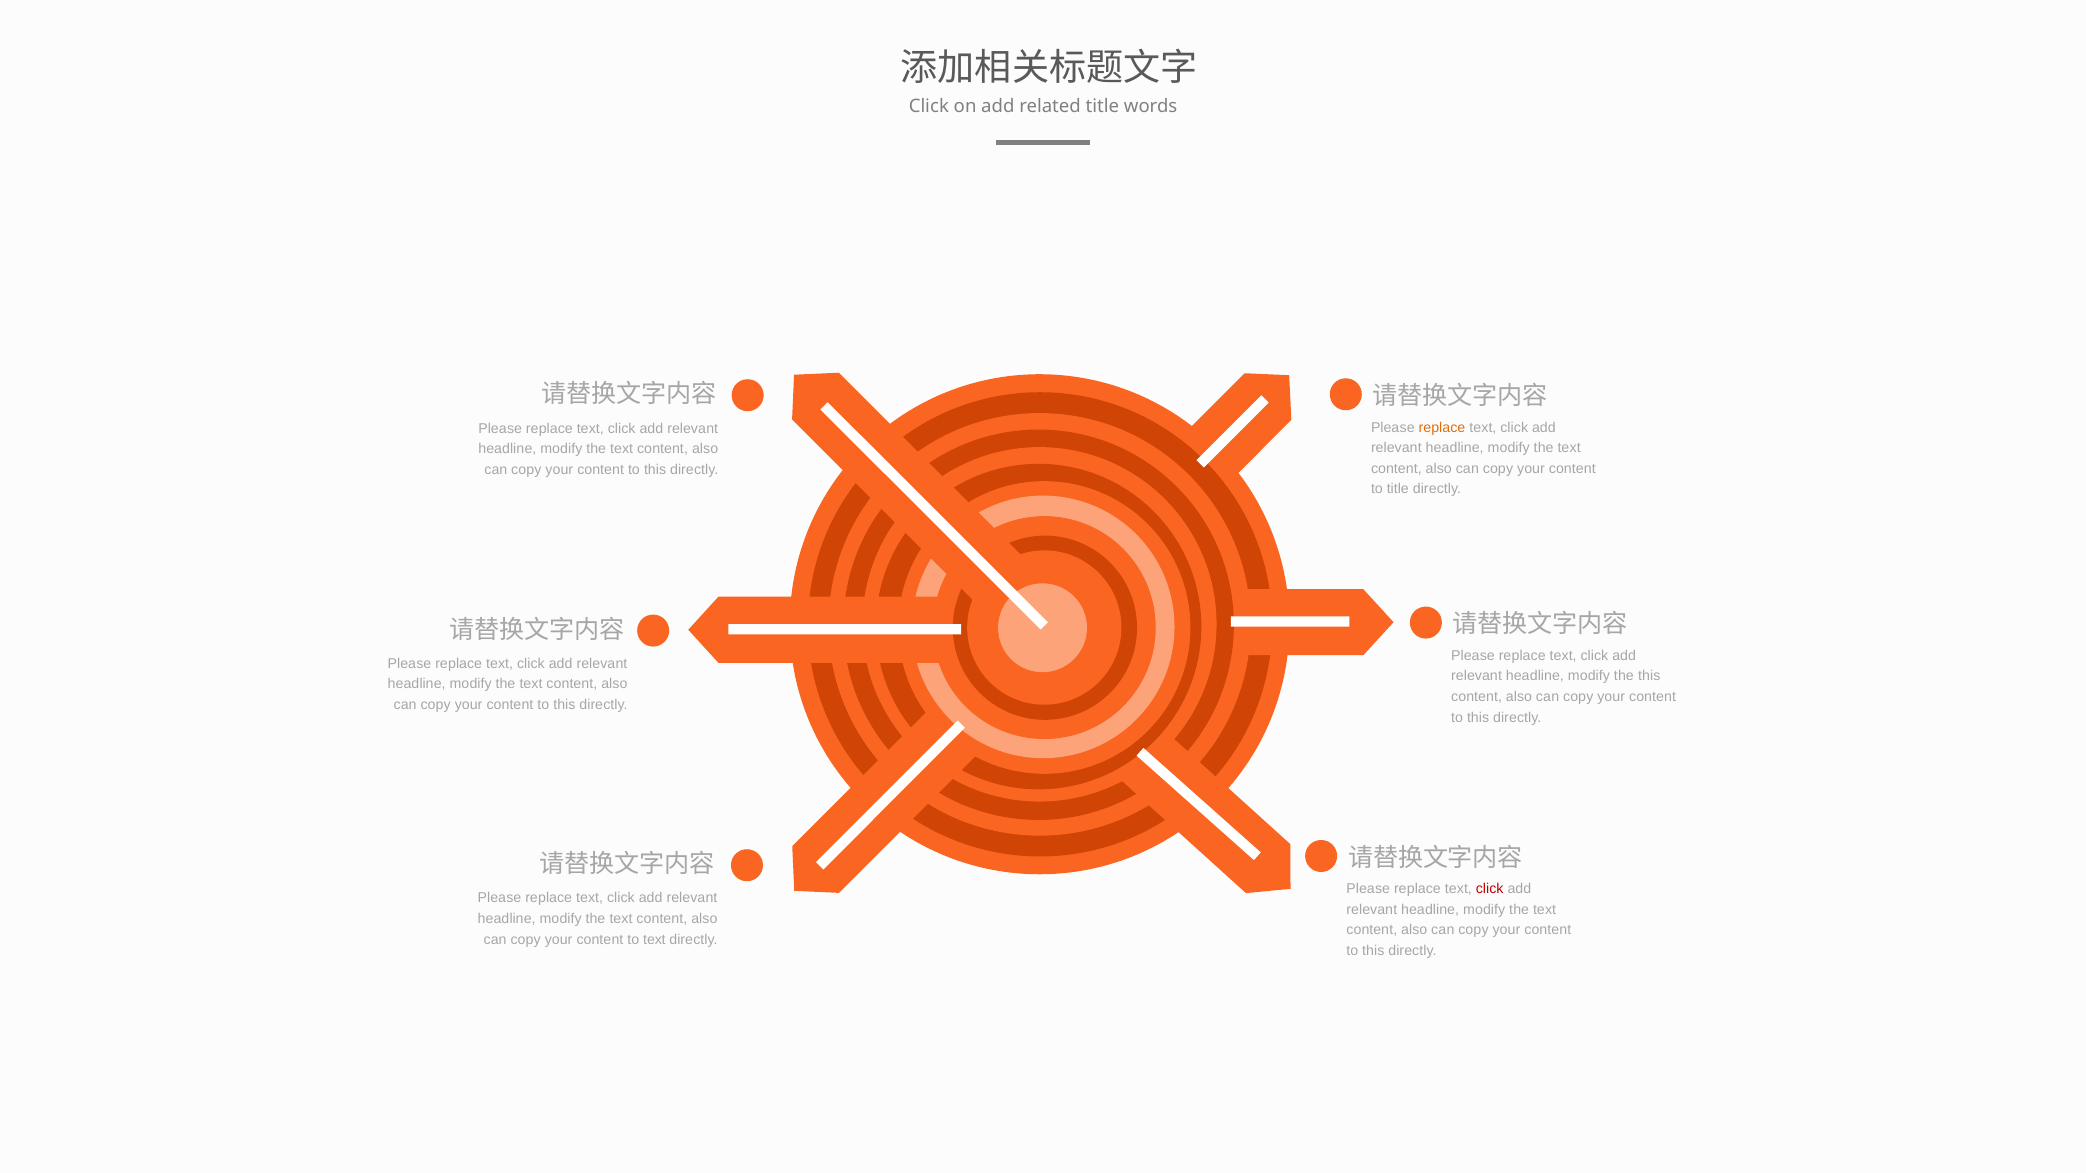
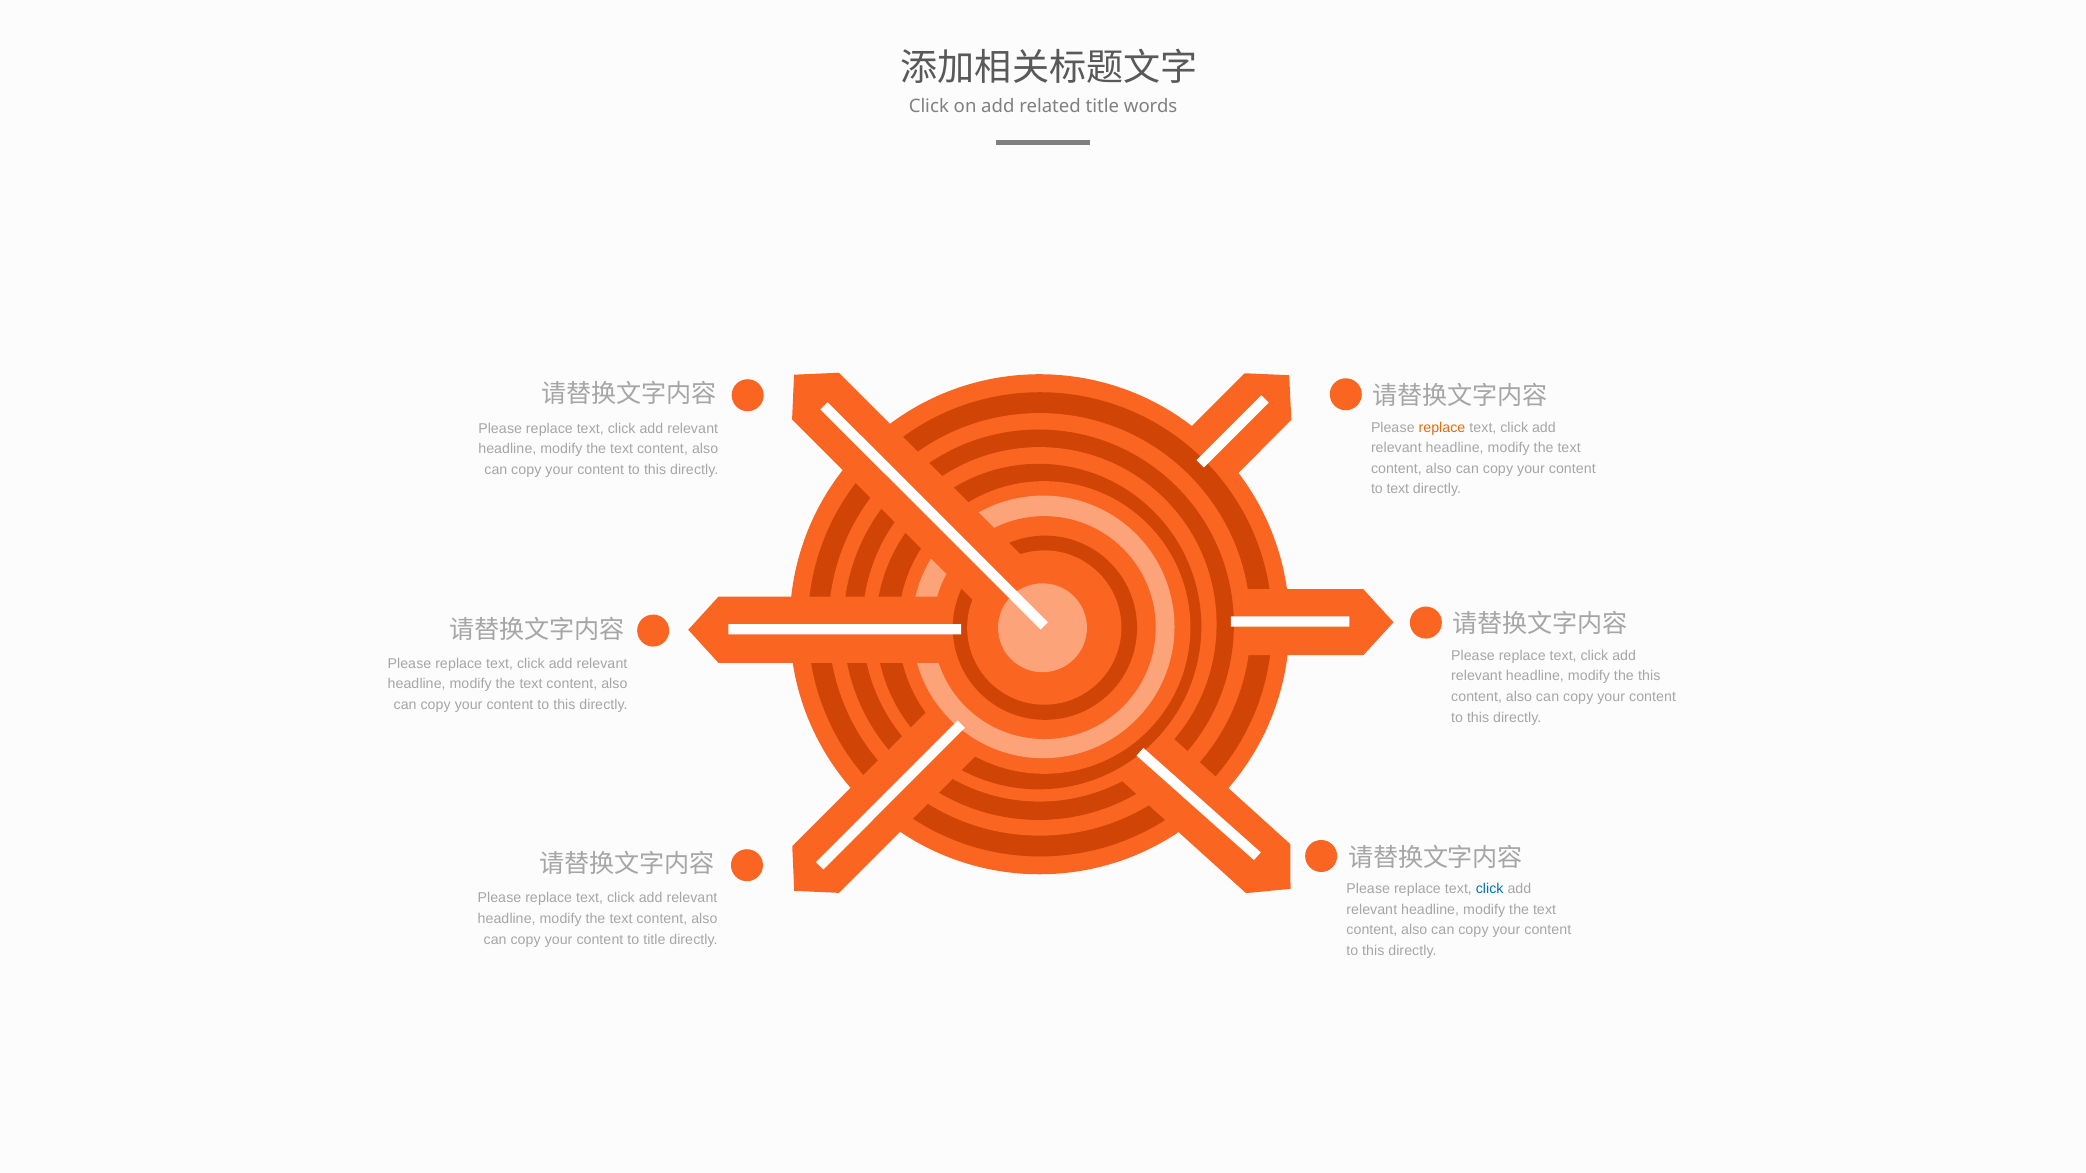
to title: title -> text
click at (1490, 889) colour: red -> blue
to text: text -> title
